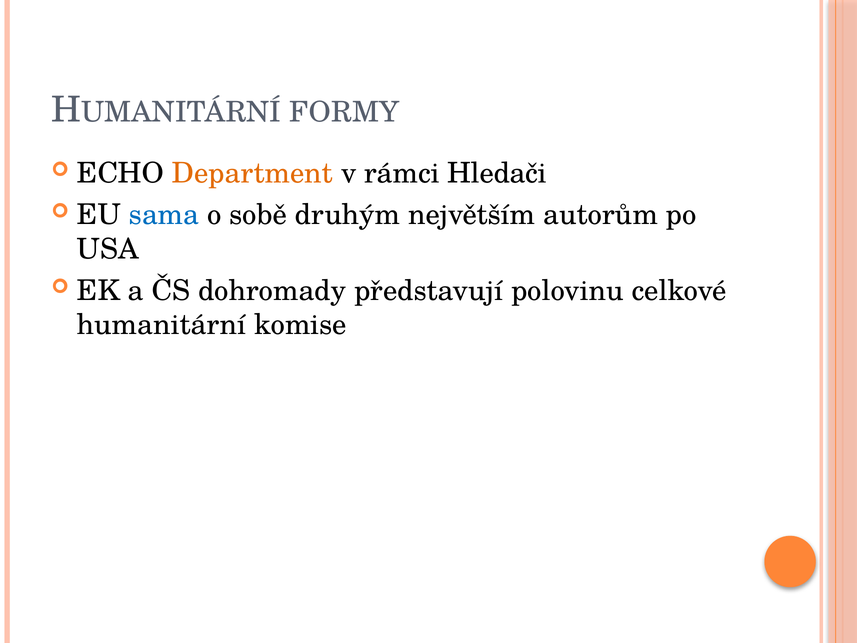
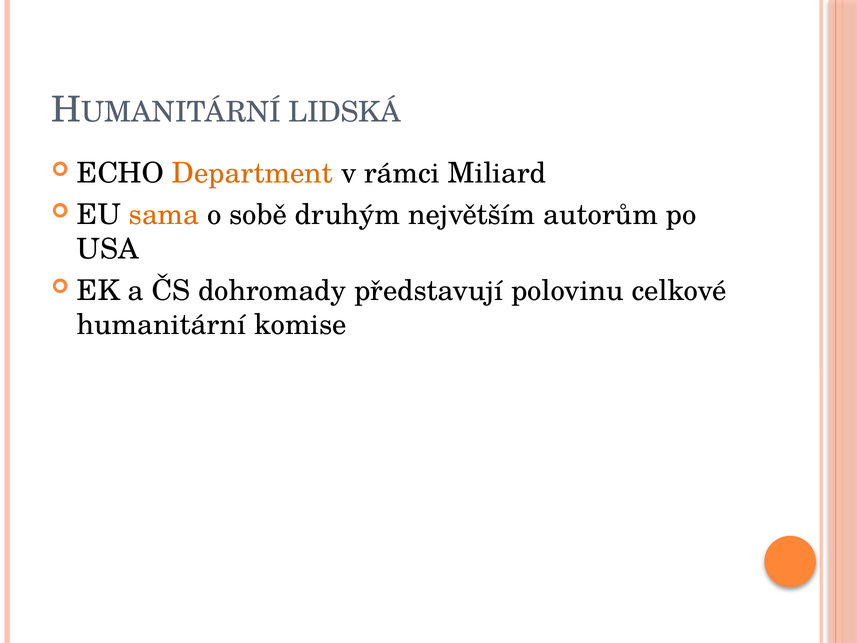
FORMY: FORMY -> LIDSKÁ
Hledači: Hledači -> Miliard
sama colour: blue -> orange
